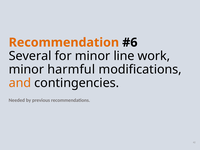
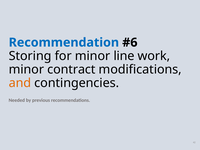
Recommendation colour: orange -> blue
Several: Several -> Storing
harmful: harmful -> contract
